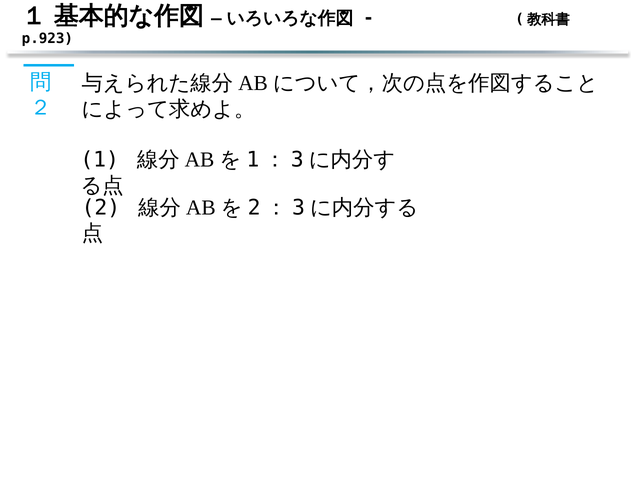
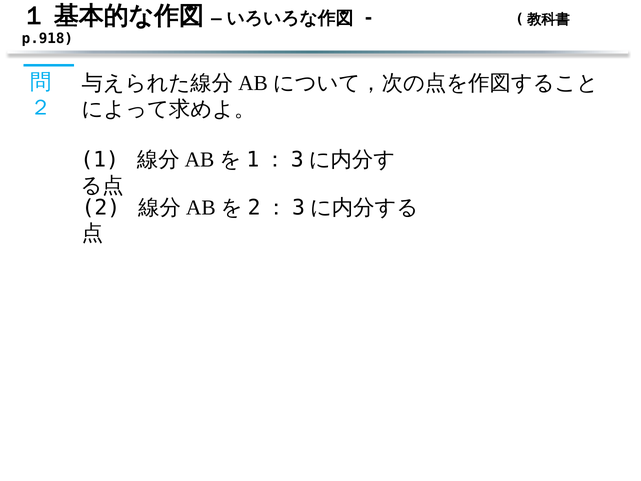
p.923: p.923 -> p.918
